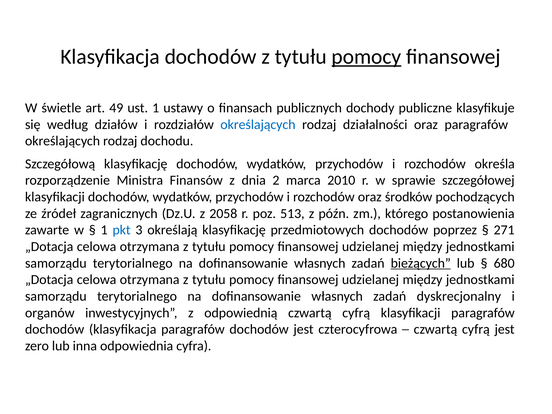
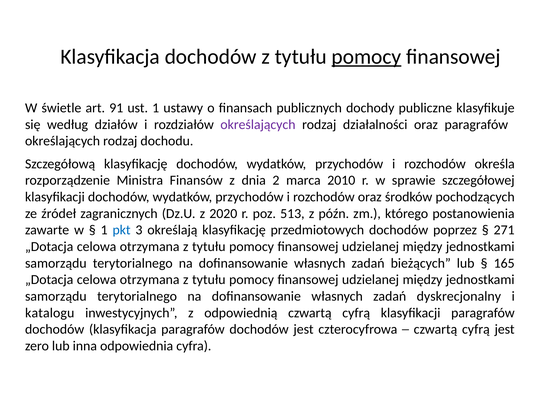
49: 49 -> 91
określających at (258, 125) colour: blue -> purple
2058: 2058 -> 2020
bieżących underline: present -> none
680: 680 -> 165
organów: organów -> katalogu
